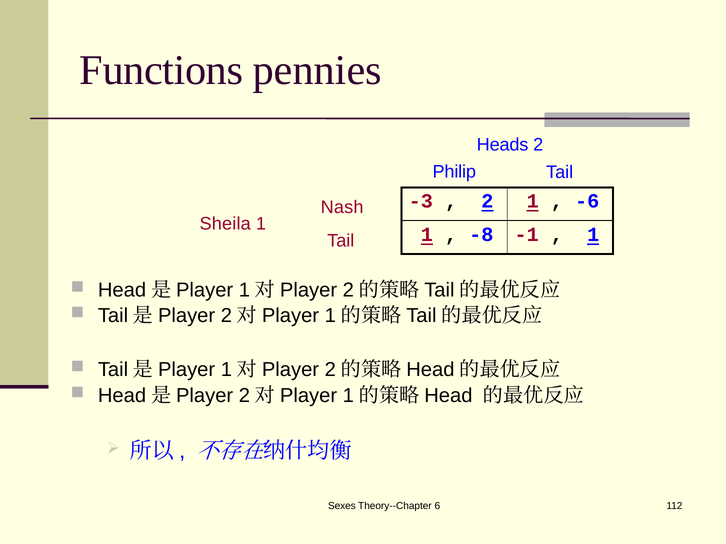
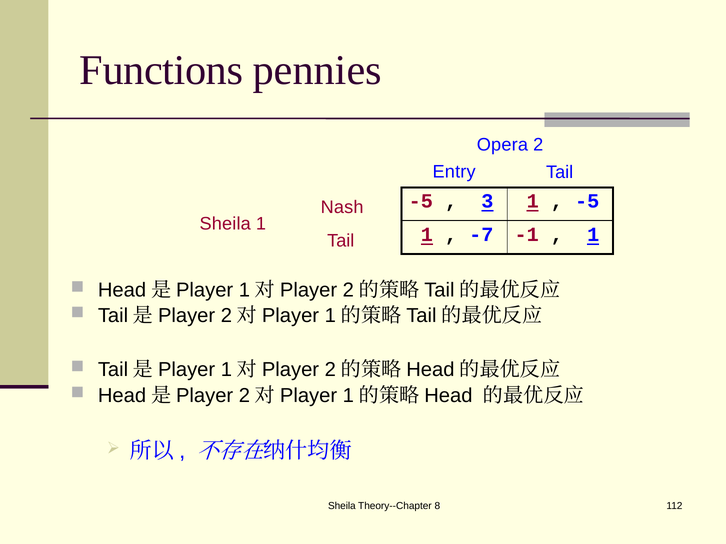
Heads: Heads -> Opera
Philip: Philip -> Entry
-3 at (421, 201): -3 -> -5
2 at (487, 201): 2 -> 3
-6 at (587, 201): -6 -> -5
-8: -8 -> -7
Sexes at (342, 506): Sexes -> Sheila
6: 6 -> 8
